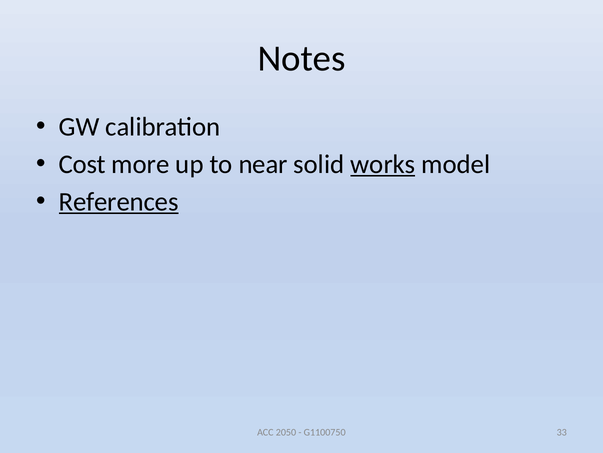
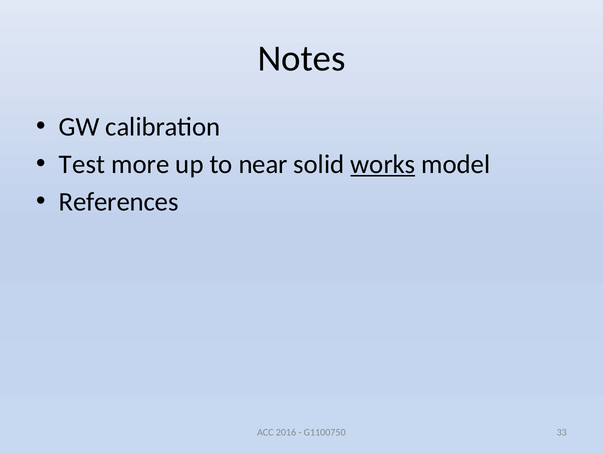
Cost: Cost -> Test
References underline: present -> none
2050: 2050 -> 2016
